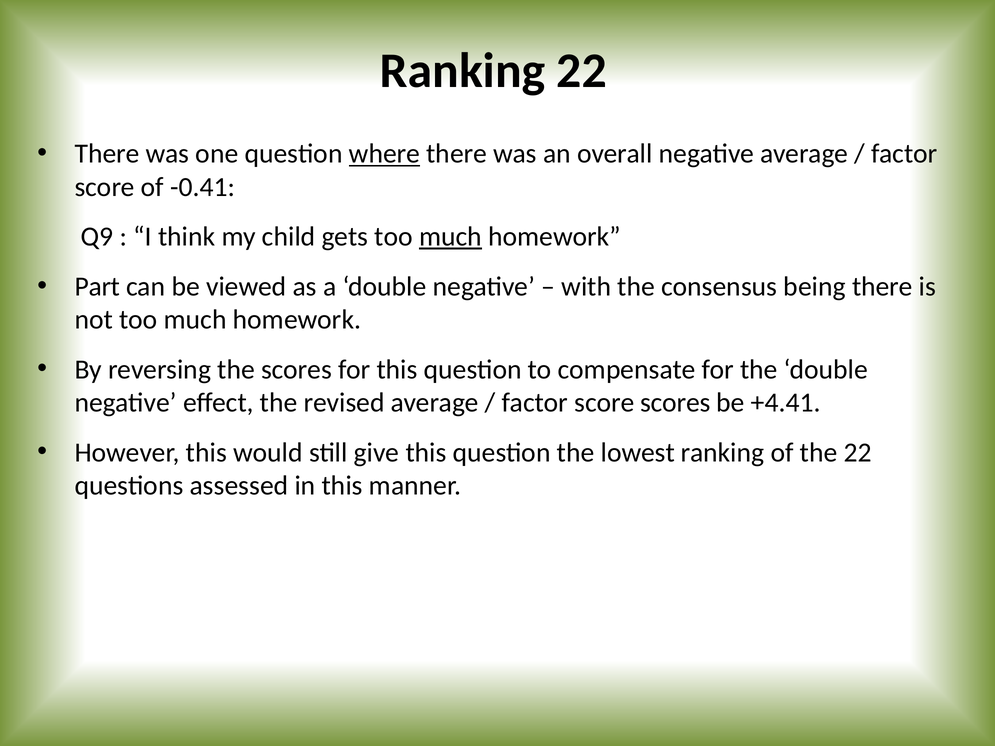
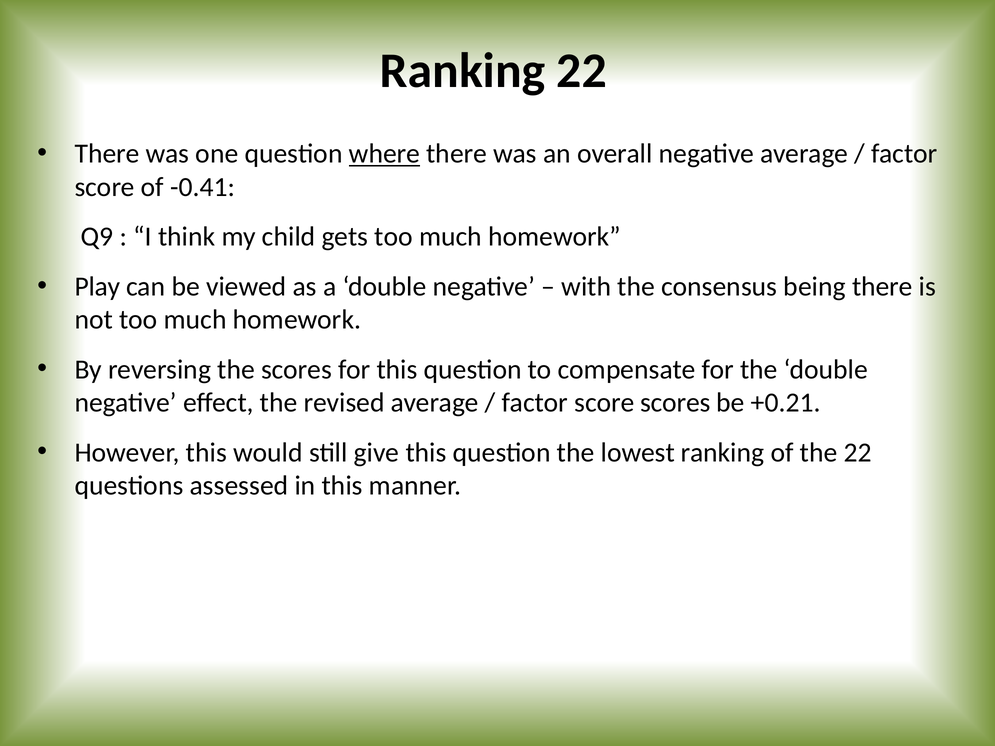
much at (450, 237) underline: present -> none
Part: Part -> Play
+4.41: +4.41 -> +0.21
